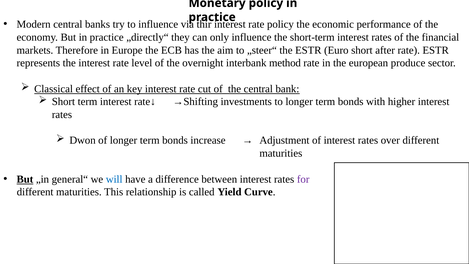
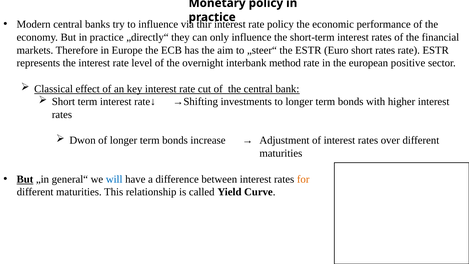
short after: after -> rates
produce: produce -> positive
for colour: purple -> orange
